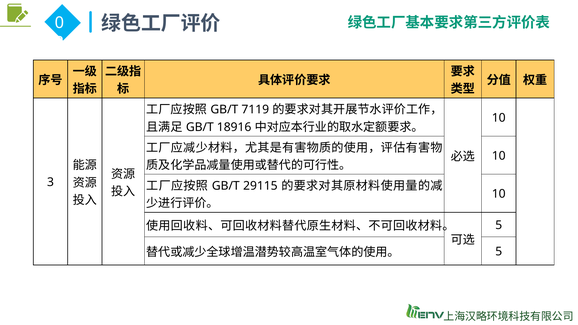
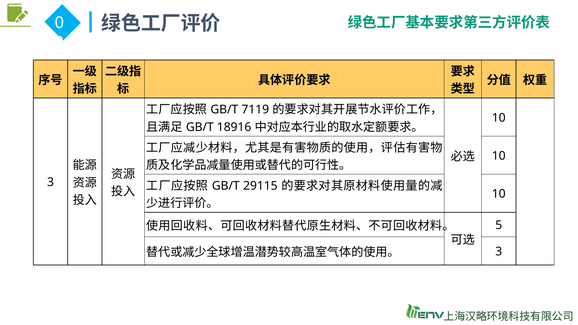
5 at (499, 252): 5 -> 3
